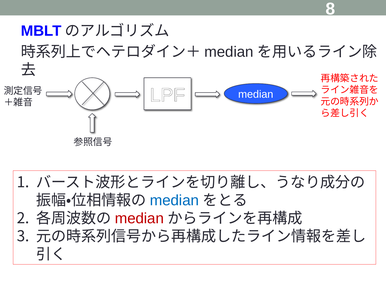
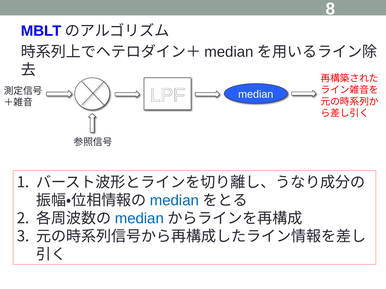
median at (139, 219) colour: red -> blue
